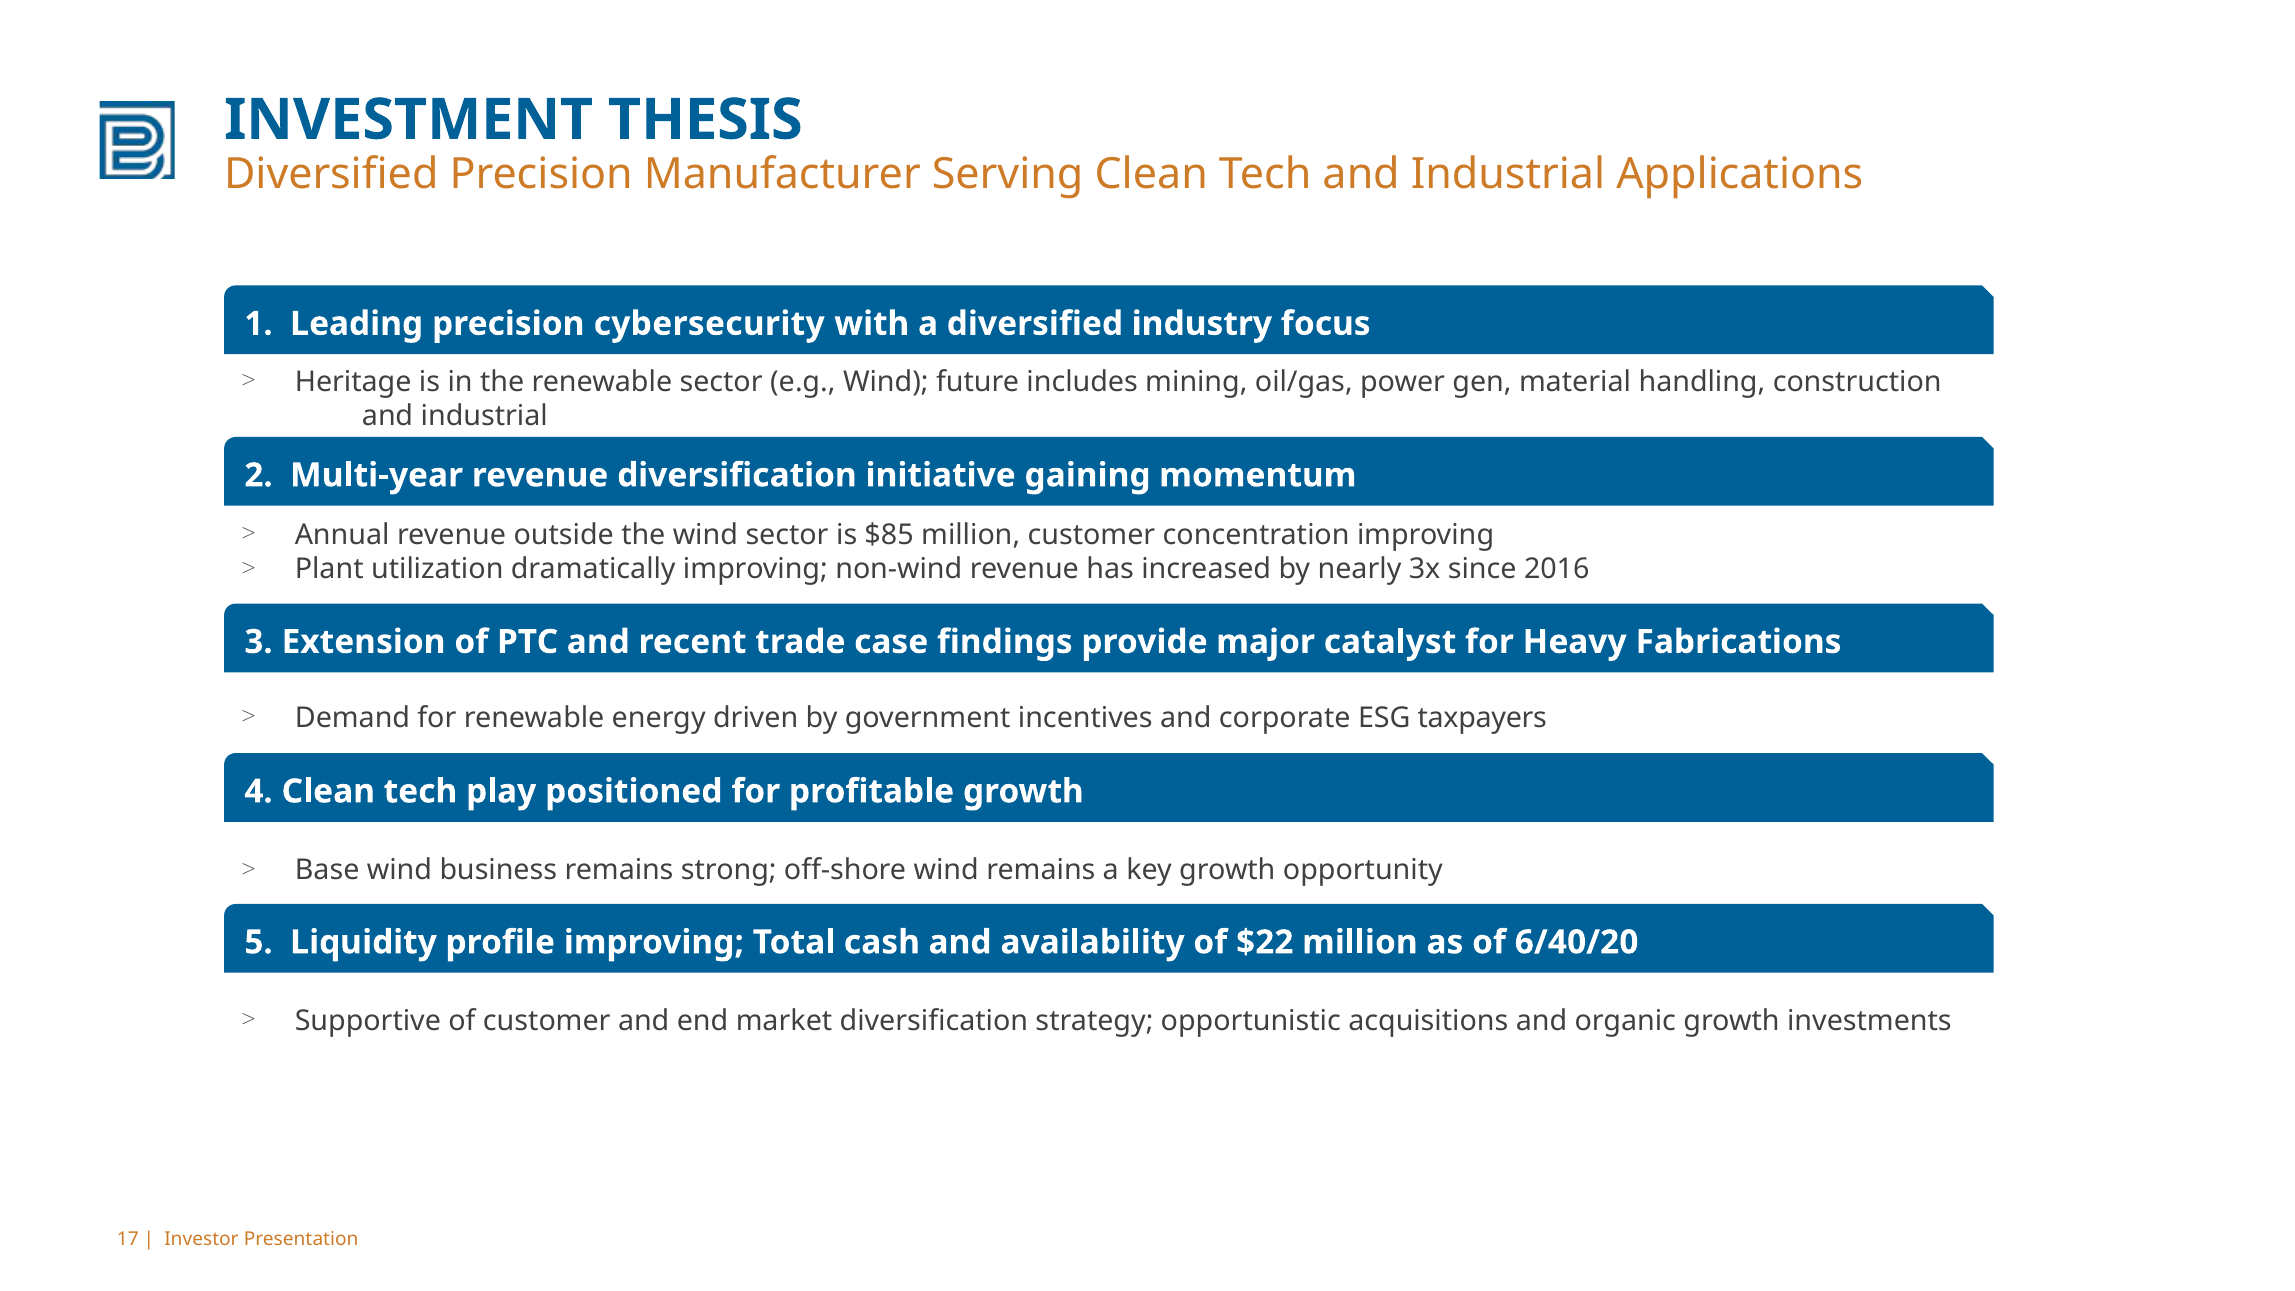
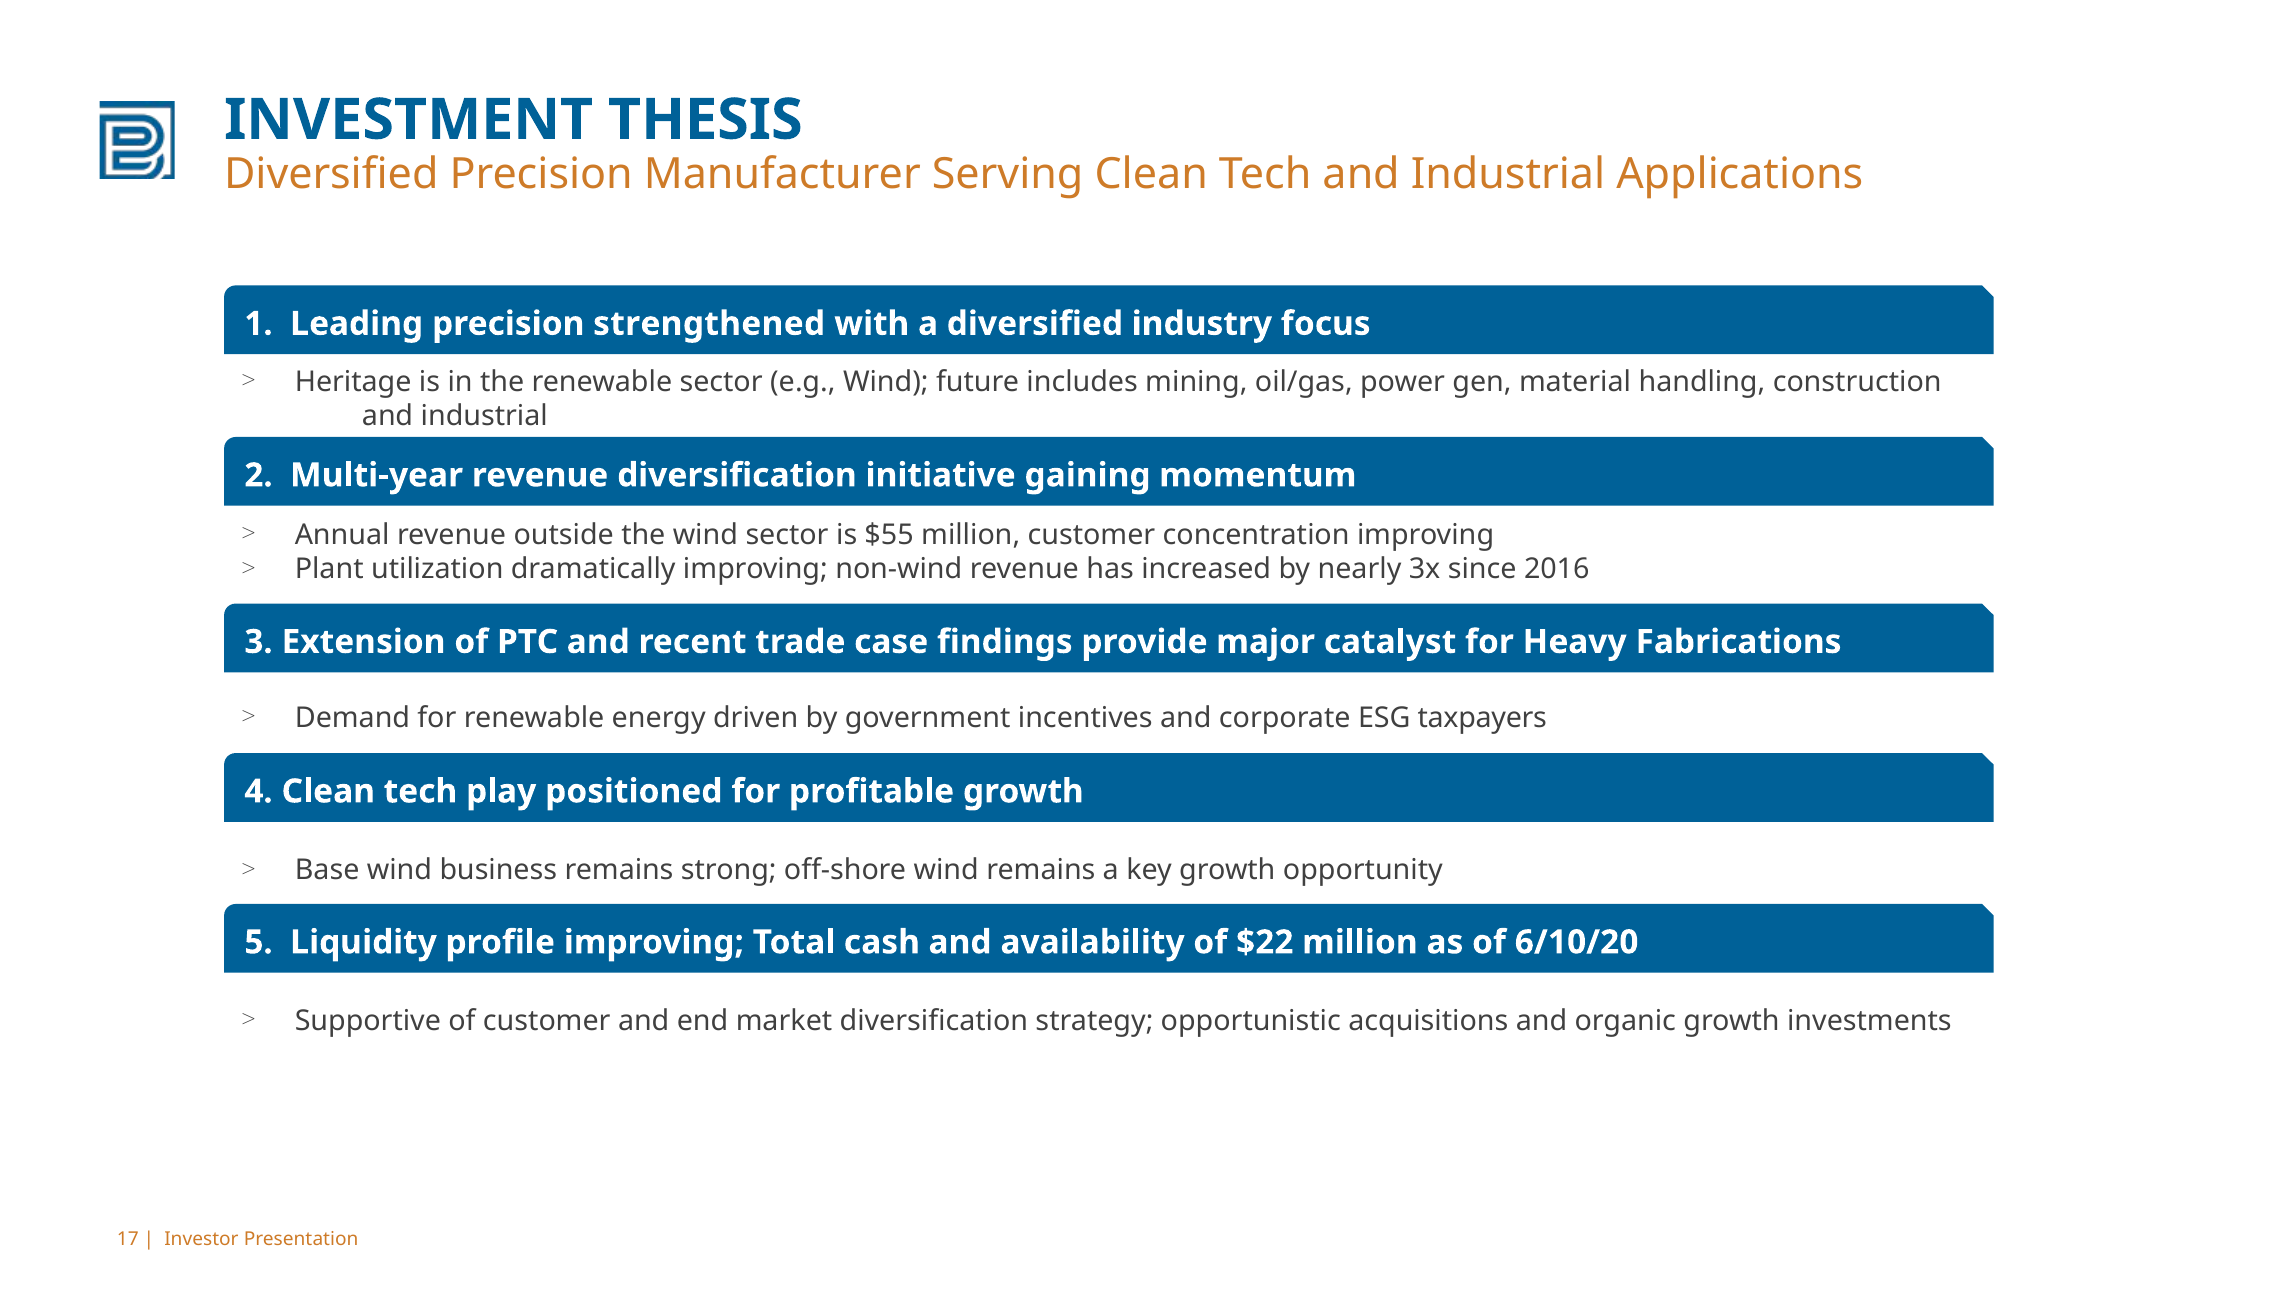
cybersecurity: cybersecurity -> strengthened
$85: $85 -> $55
6/40/20: 6/40/20 -> 6/10/20
